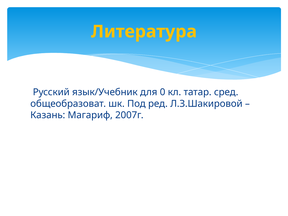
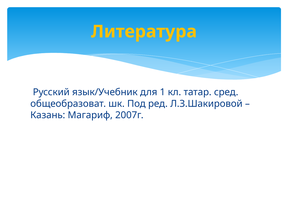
0: 0 -> 1
